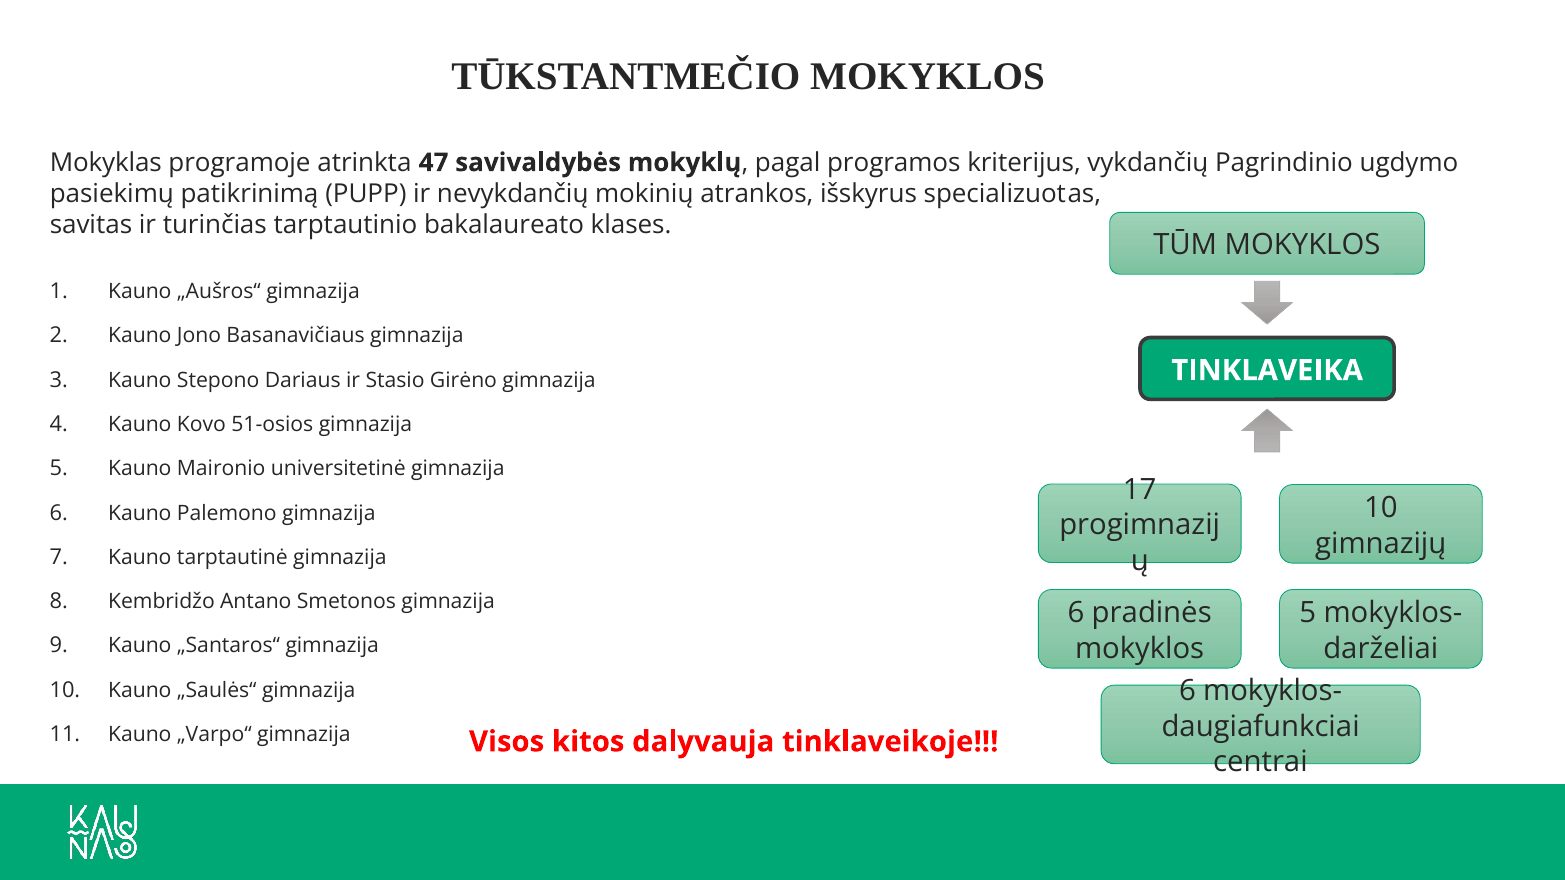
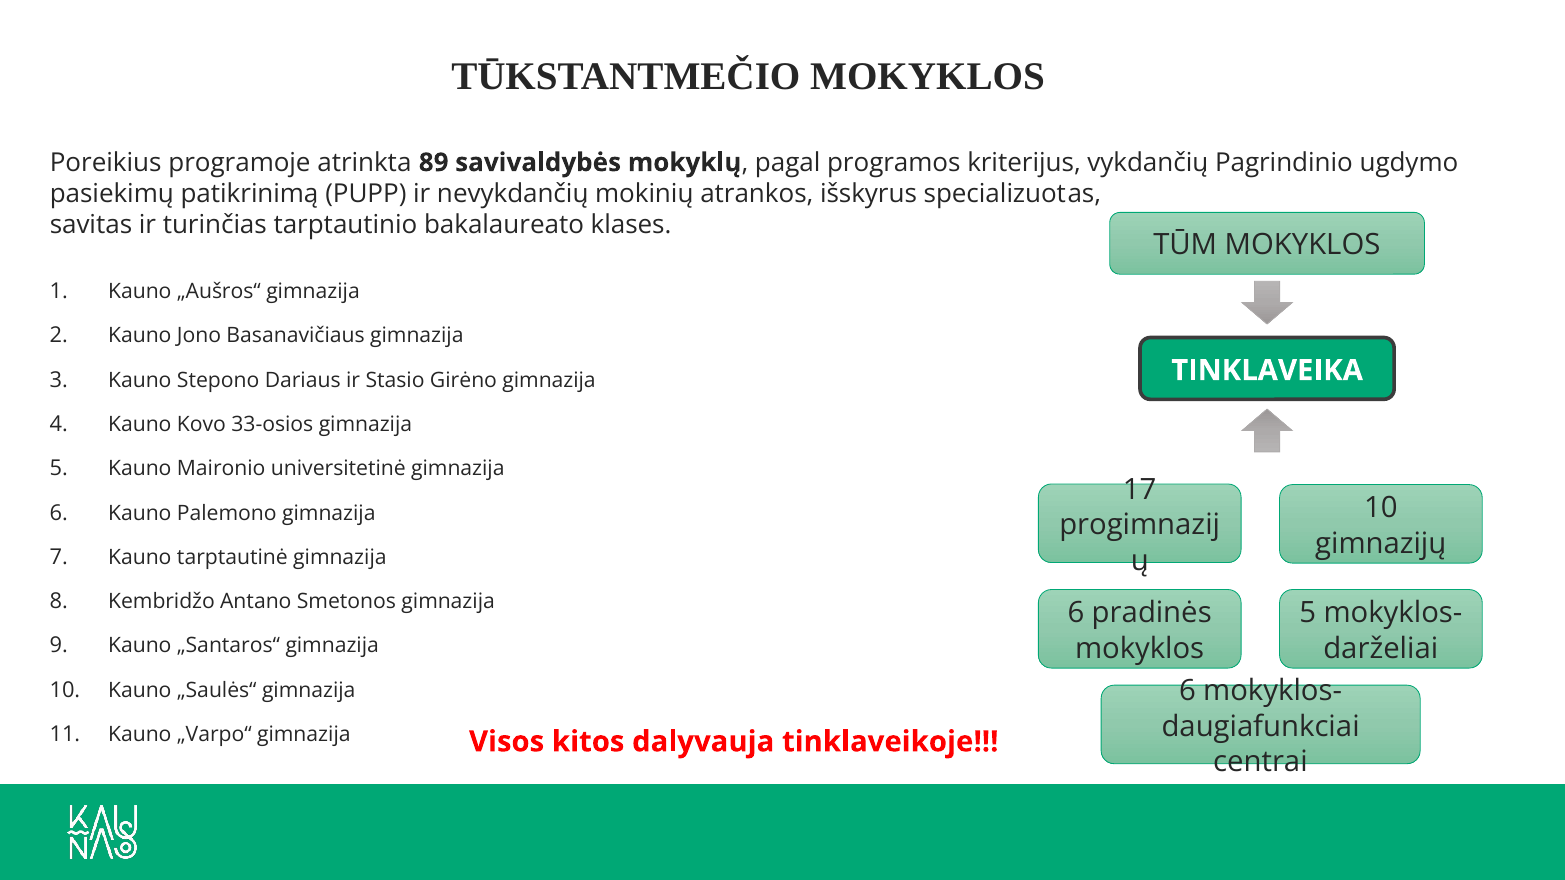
Mokyklas: Mokyklas -> Poreikius
47: 47 -> 89
51-osios: 51-osios -> 33-osios
